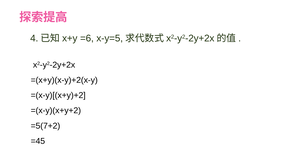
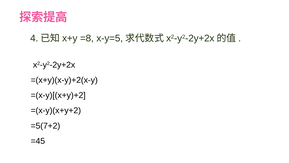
=6: =6 -> =8
